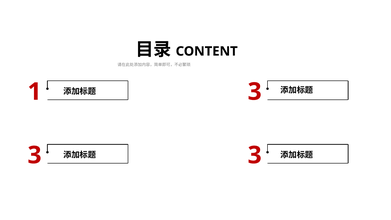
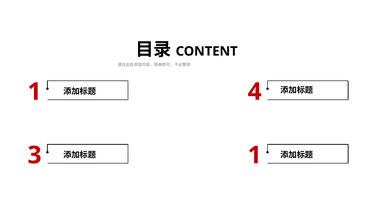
1 3: 3 -> 4
3 at (255, 155): 3 -> 1
